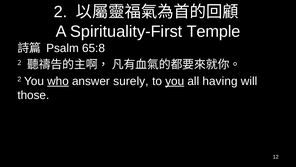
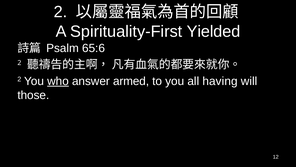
Temple: Temple -> Yielded
65:8: 65:8 -> 65:6
surely: surely -> armed
you at (175, 81) underline: present -> none
